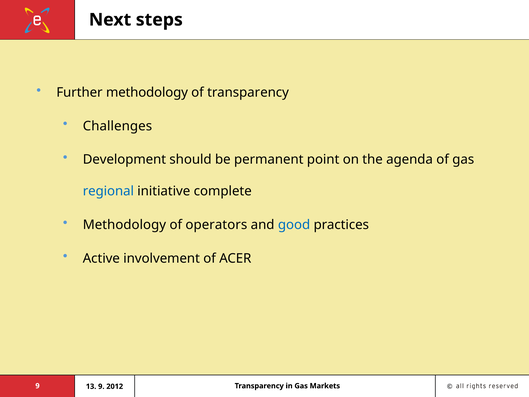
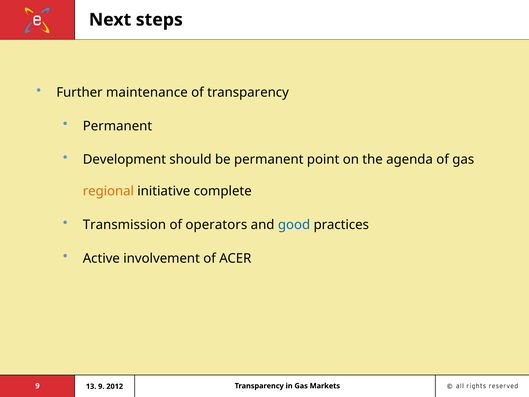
Further methodology: methodology -> maintenance
Challenges at (117, 126): Challenges -> Permanent
regional colour: blue -> orange
Methodology at (124, 225): Methodology -> Transmission
